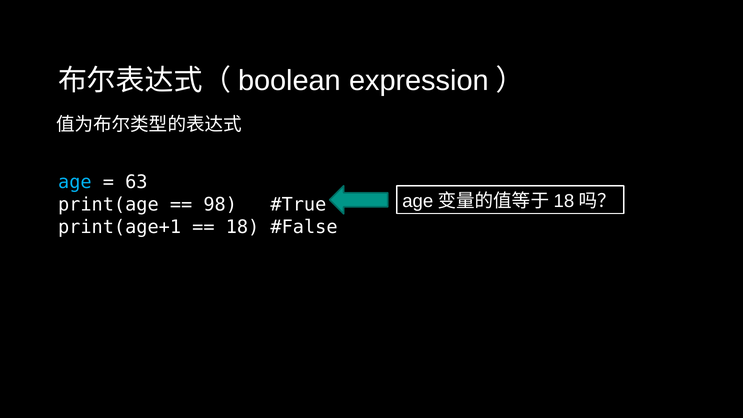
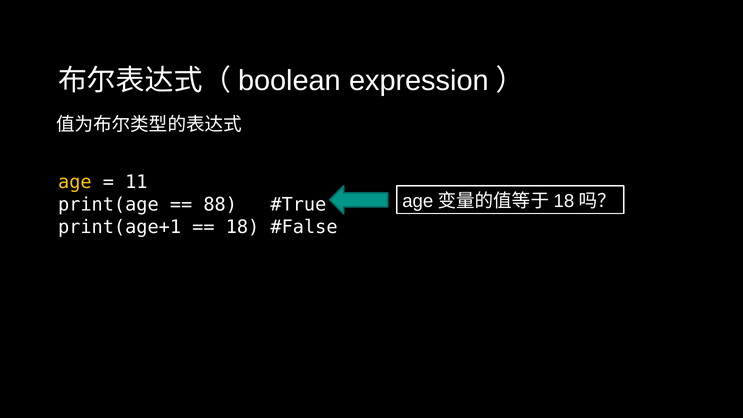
age colour: light blue -> yellow
63: 63 -> 11
98: 98 -> 88
